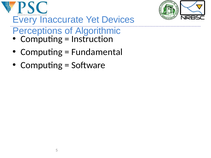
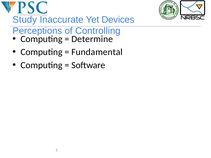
Every: Every -> Study
Algorithmic: Algorithmic -> Controlling
Instruction: Instruction -> Determine
